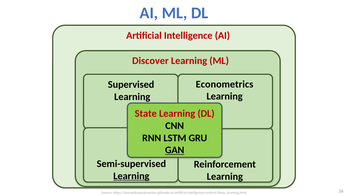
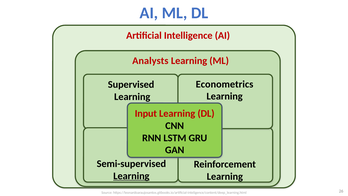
Discover: Discover -> Analysts
State: State -> Input
GAN underline: present -> none
